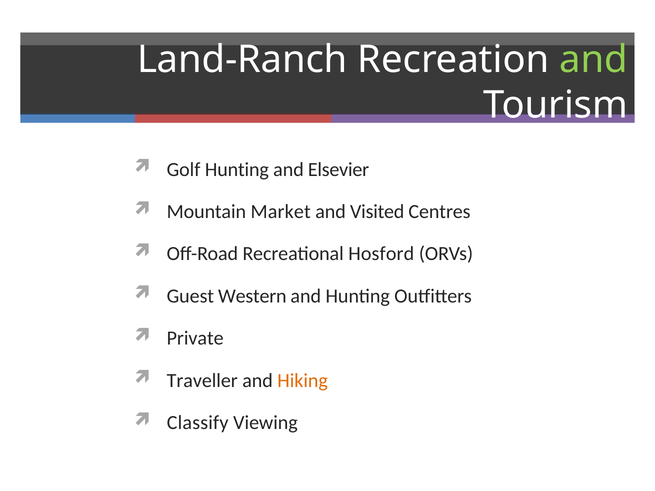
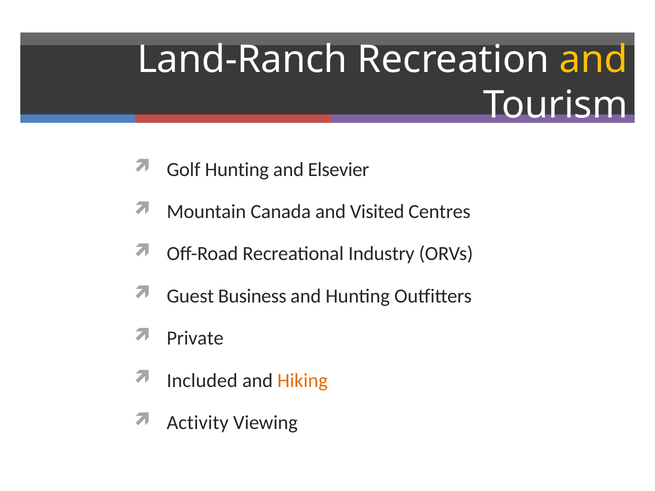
and at (594, 60) colour: light green -> yellow
Market: Market -> Canada
Hosford: Hosford -> Industry
Western: Western -> Business
Traveller: Traveller -> Included
Classify: Classify -> Activity
